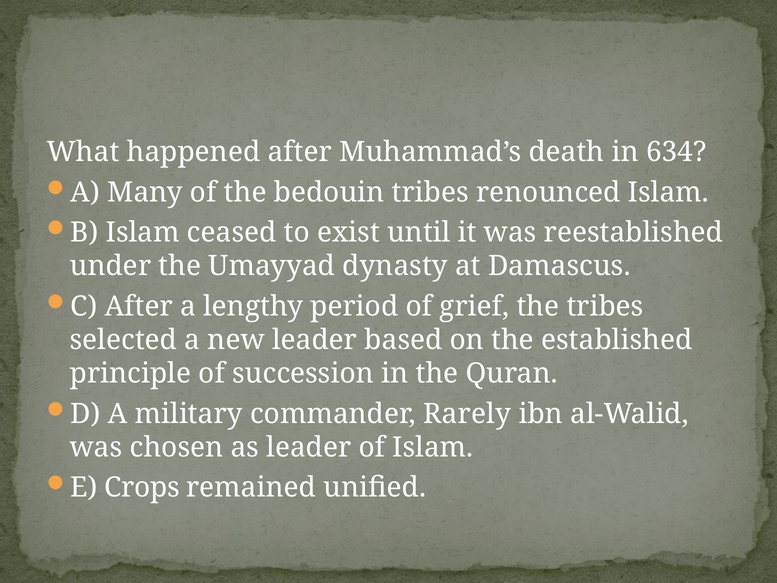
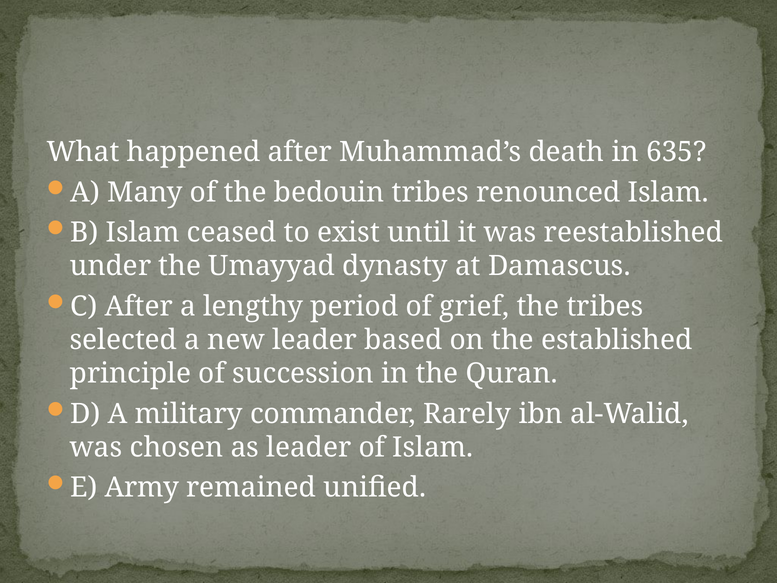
634: 634 -> 635
Crops: Crops -> Army
